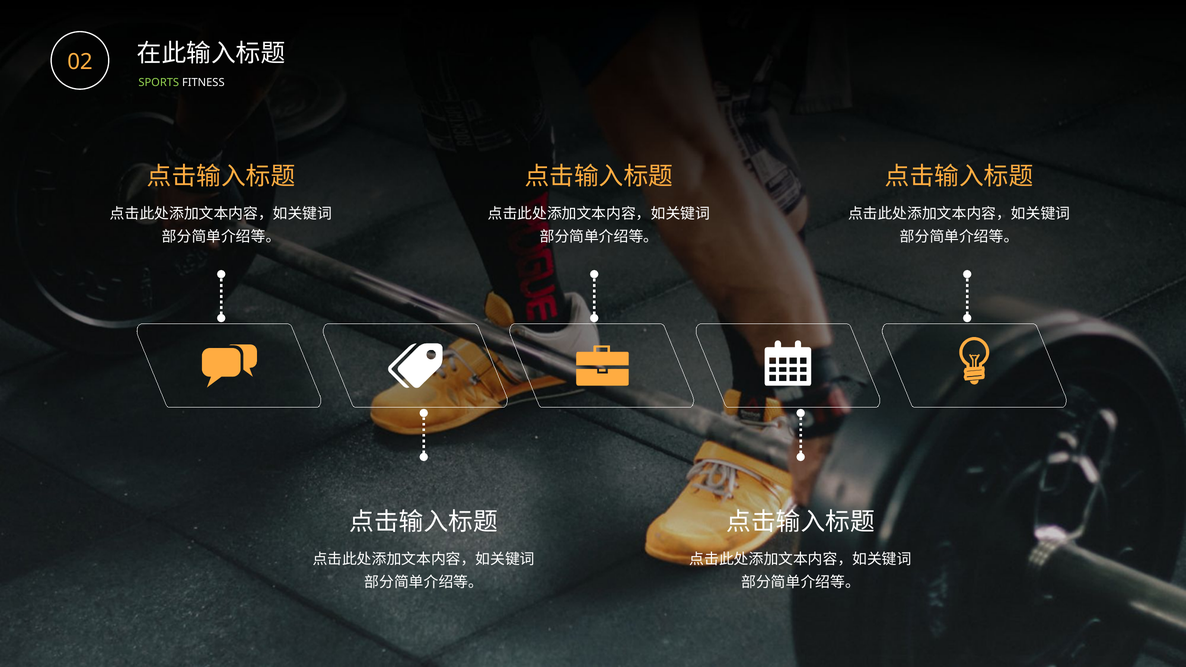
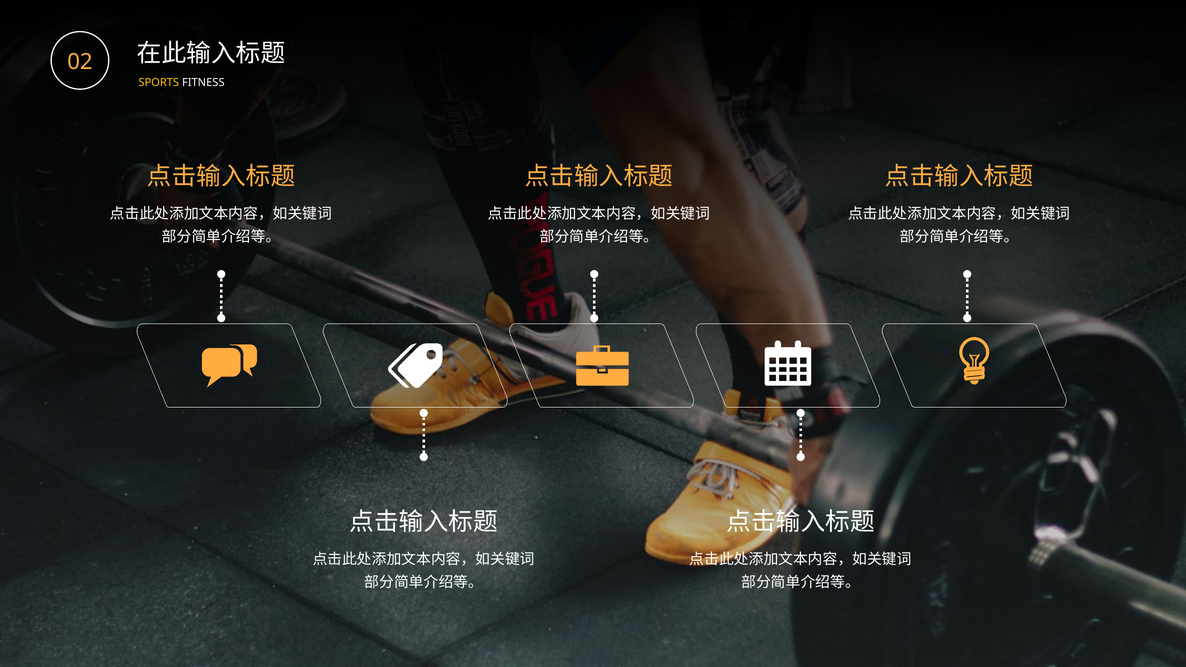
SPORTS colour: light green -> yellow
